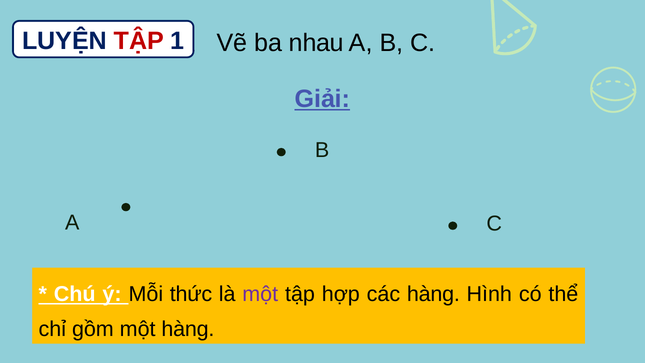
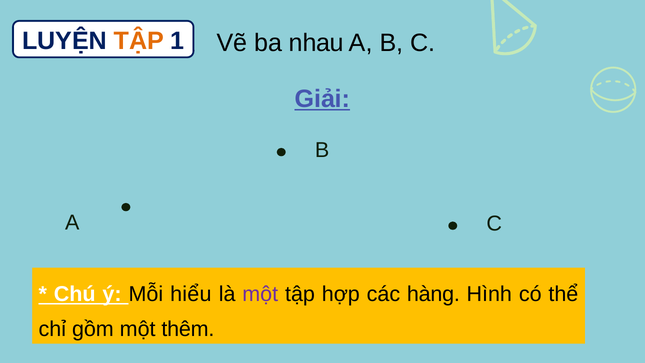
TẬP at (139, 41) colour: red -> orange
thức: thức -> hiểu
một hàng: hàng -> thêm
